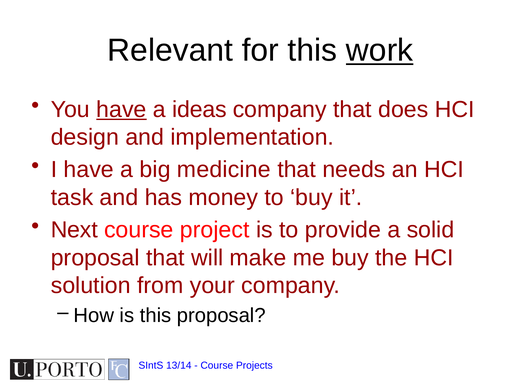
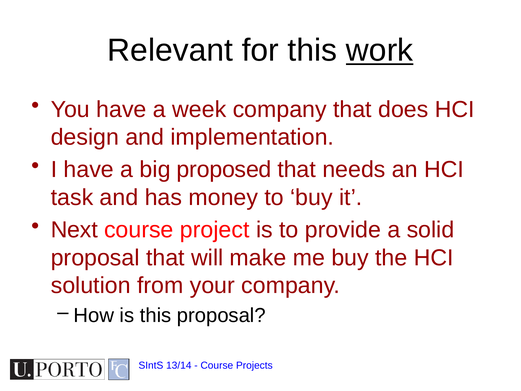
have at (121, 109) underline: present -> none
ideas: ideas -> week
medicine: medicine -> proposed
